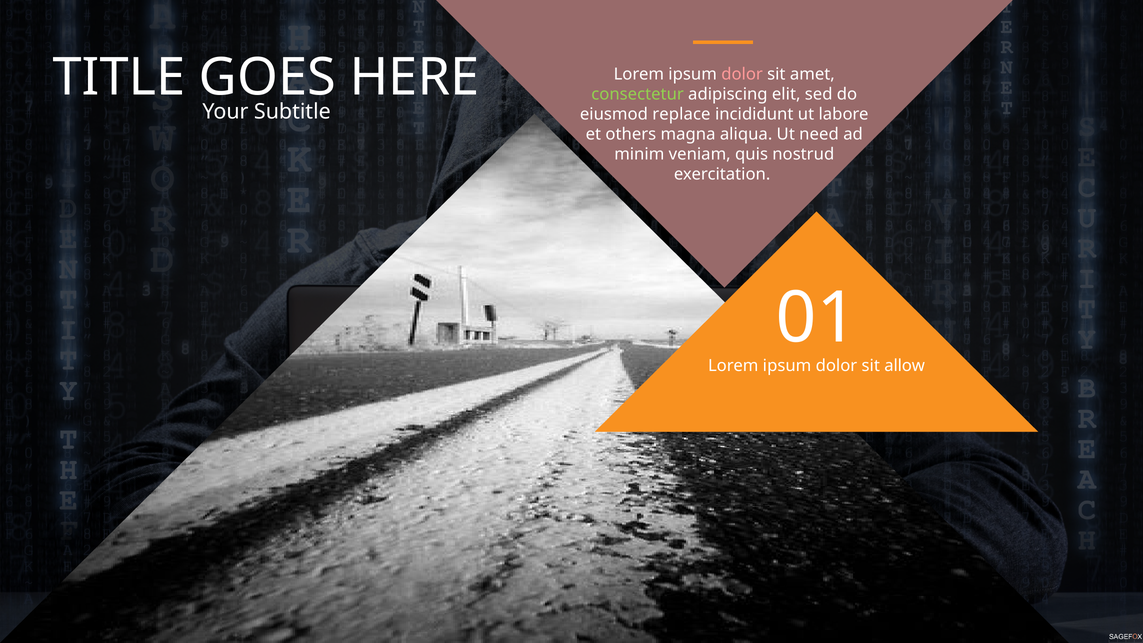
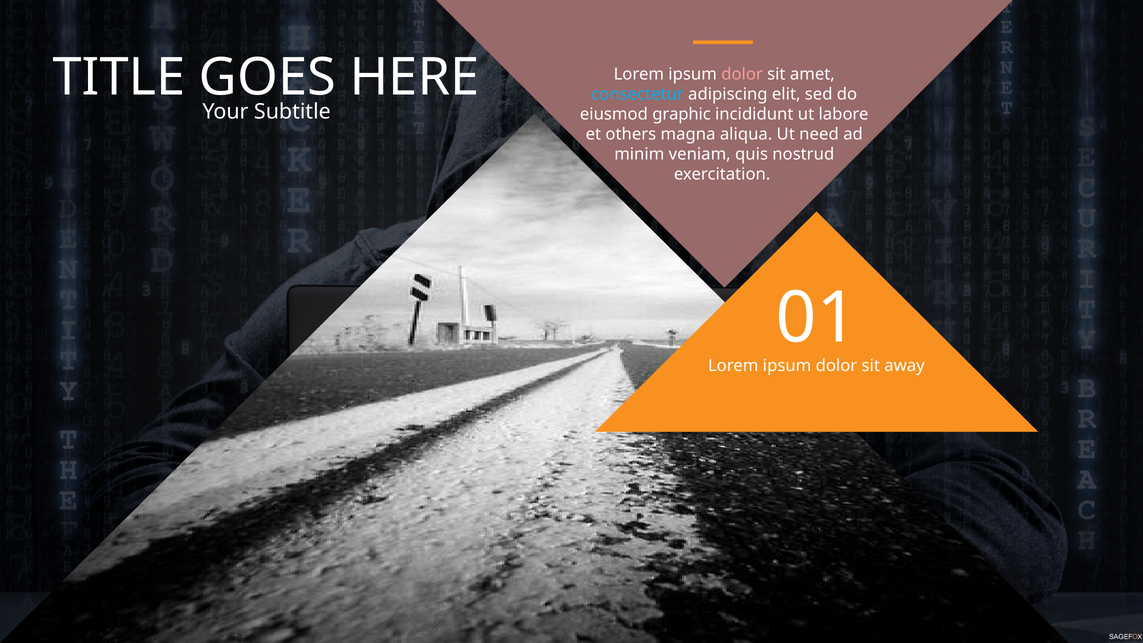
consectetur colour: light green -> light blue
replace: replace -> graphic
allow: allow -> away
